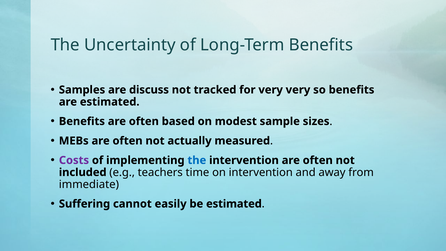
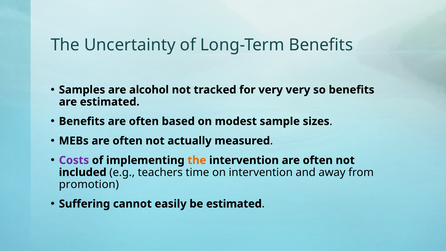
discuss: discuss -> alcohol
the at (197, 160) colour: blue -> orange
immediate: immediate -> promotion
